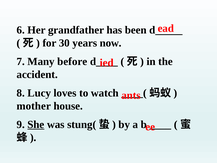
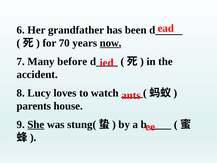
30: 30 -> 70
now underline: none -> present
mother: mother -> parents
